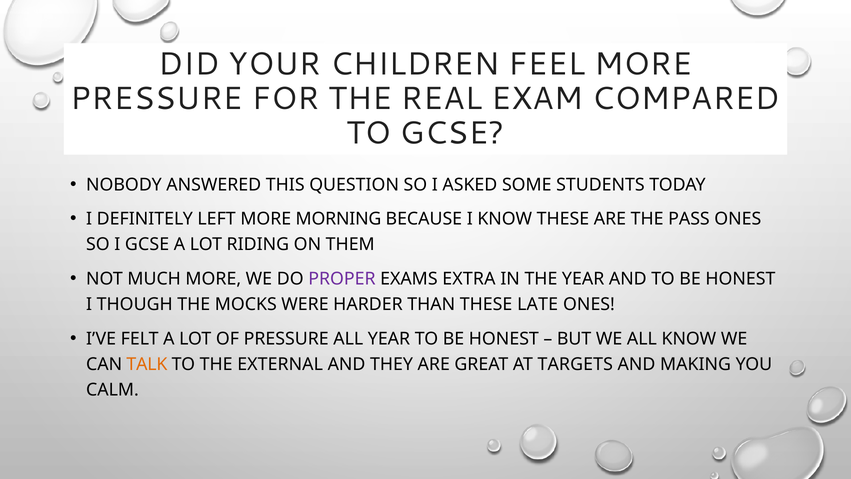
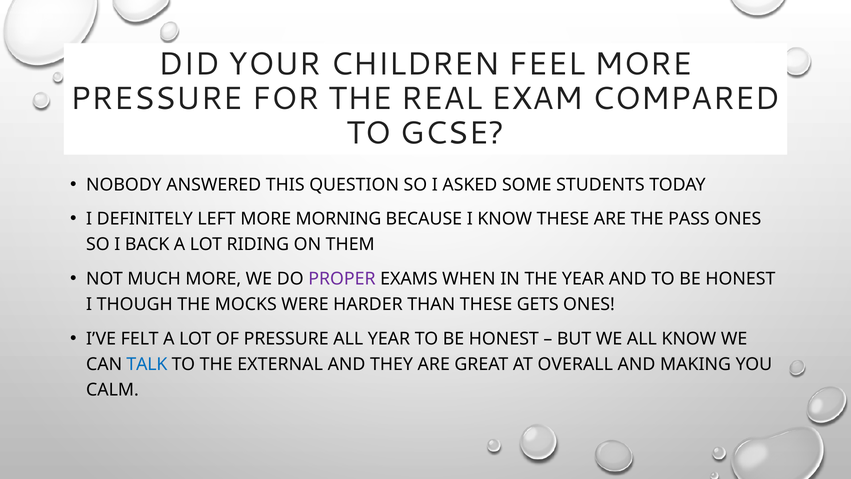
I GCSE: GCSE -> BACK
EXTRA: EXTRA -> WHEN
LATE: LATE -> GETS
TALK colour: orange -> blue
TARGETS: TARGETS -> OVERALL
